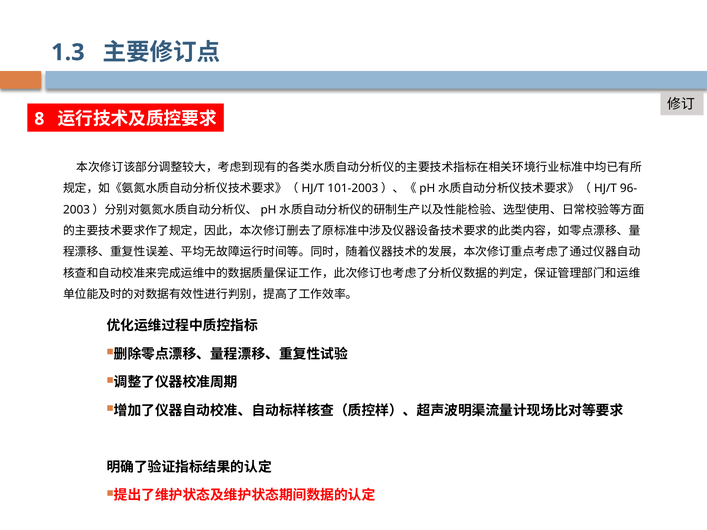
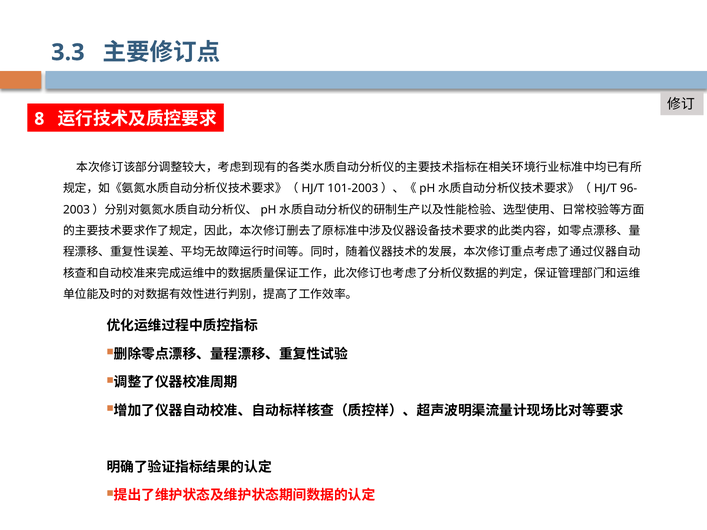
1.3: 1.3 -> 3.3
